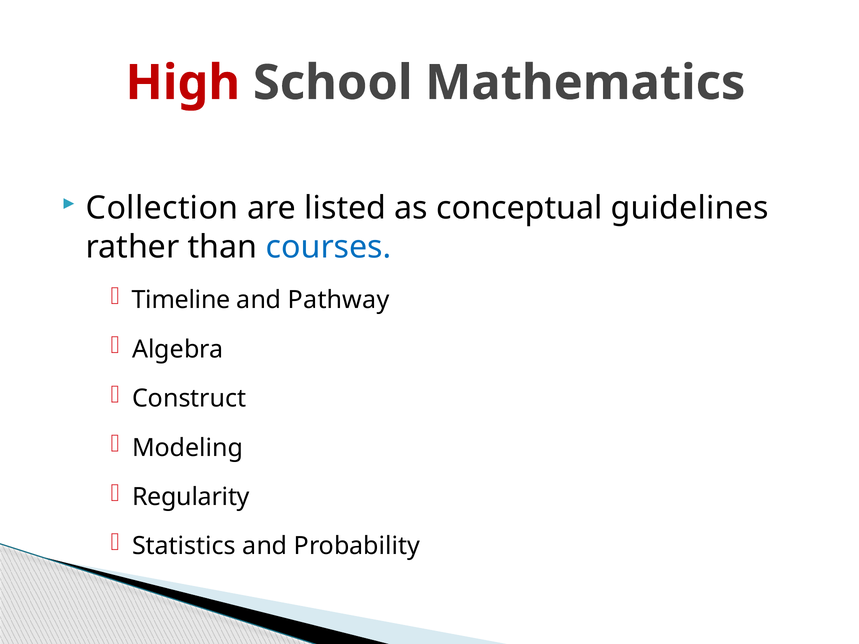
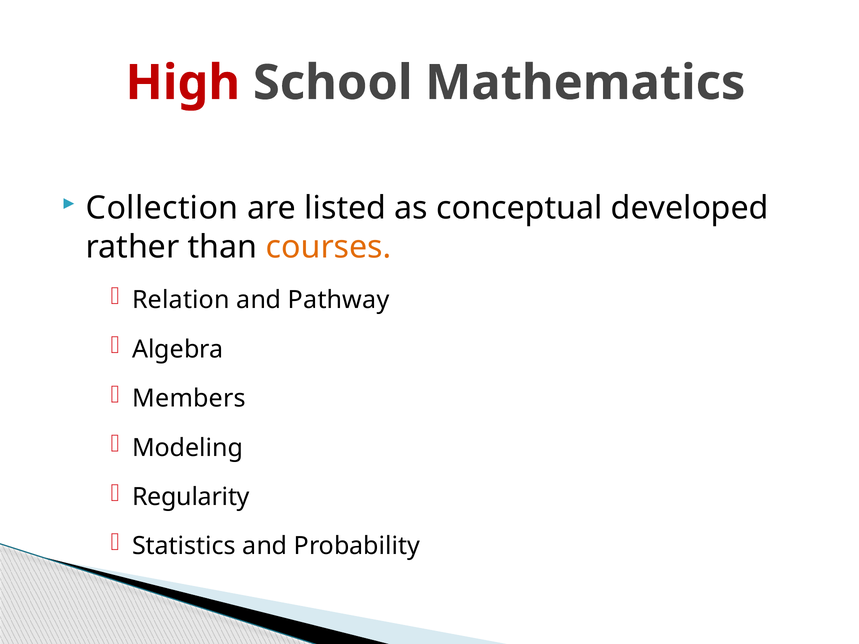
guidelines: guidelines -> developed
courses colour: blue -> orange
Timeline: Timeline -> Relation
Construct: Construct -> Members
